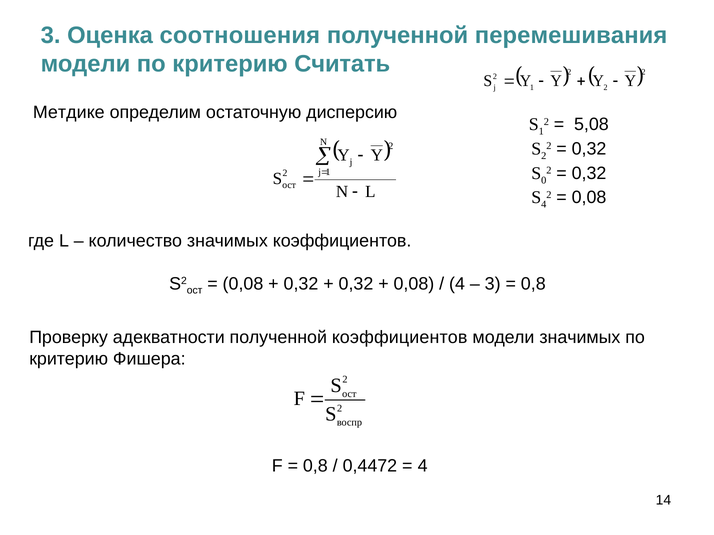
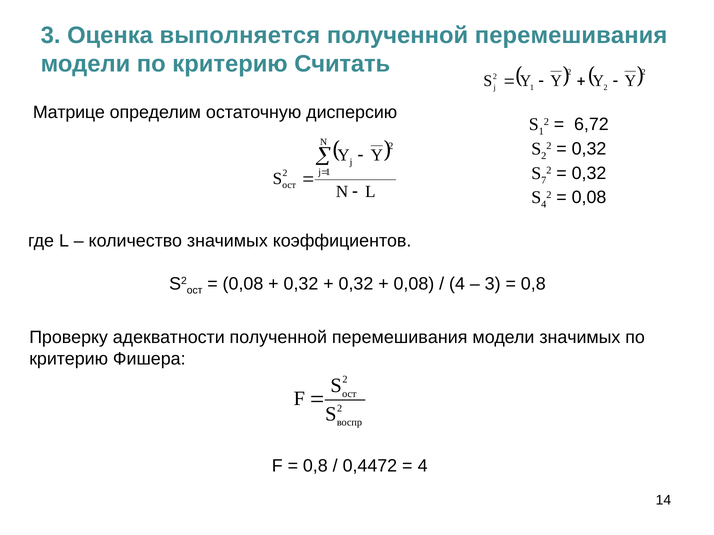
соотношения: соотношения -> выполняется
Метдике: Метдике -> Матрице
5,08: 5,08 -> 6,72
0: 0 -> 7
адекватности полученной коэффициентов: коэффициентов -> перемешивания
